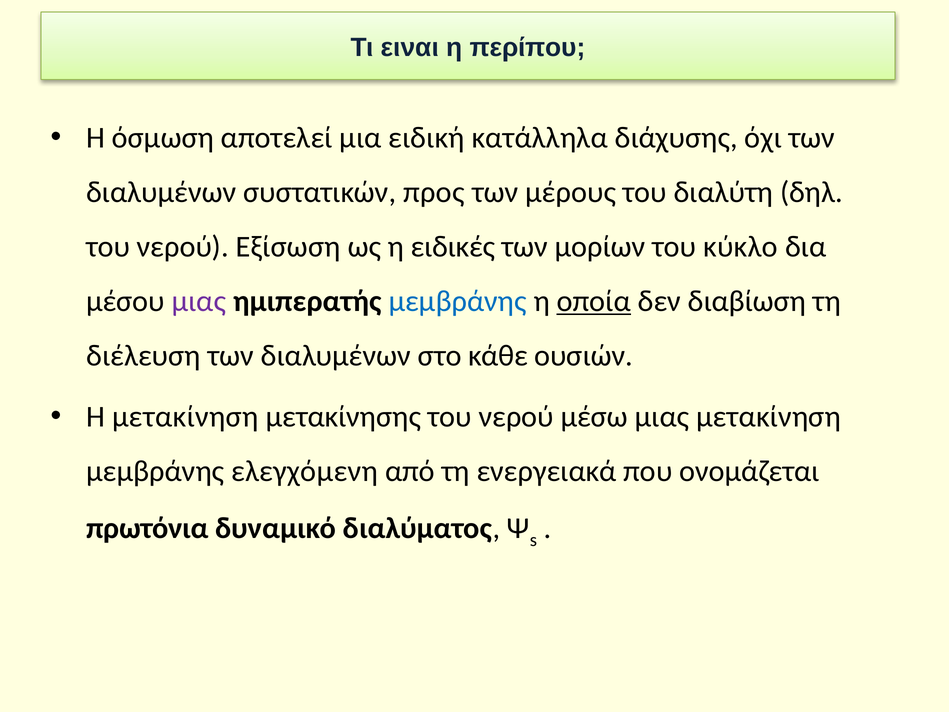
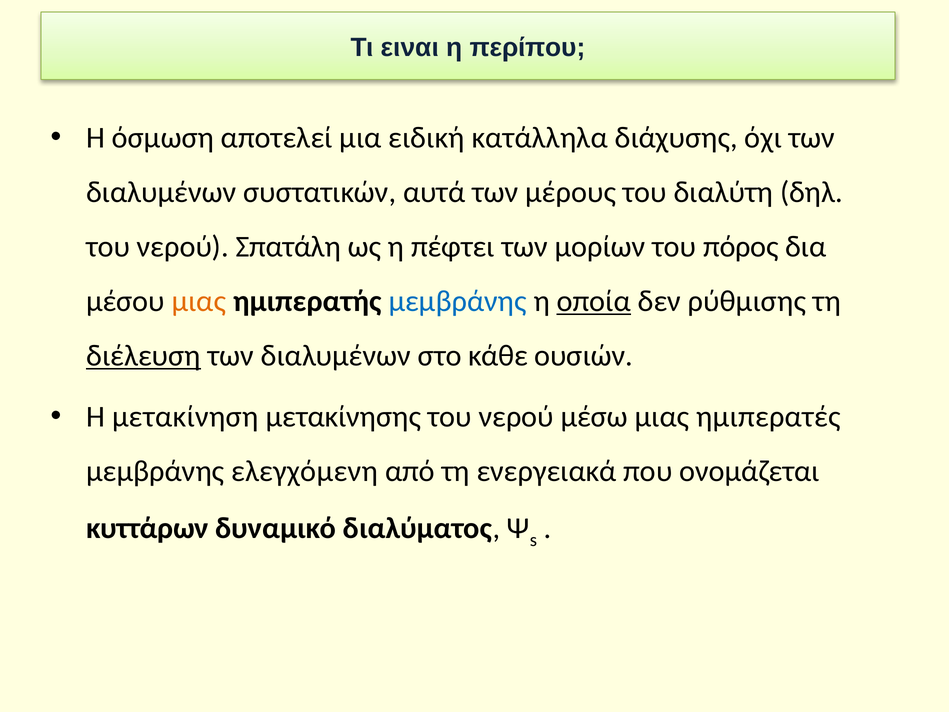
προς: προς -> αυτά
Εξίσωση: Εξίσωση -> Σπατάλη
ειδικές: ειδικές -> πέφτει
κύκλο: κύκλο -> πόρος
μιας at (199, 301) colour: purple -> orange
διαβίωση: διαβίωση -> ρύθμισης
διέλευση underline: none -> present
μιας μετακίνηση: μετακίνηση -> ημιπερατές
πρωτόνια: πρωτόνια -> κυττάρων
